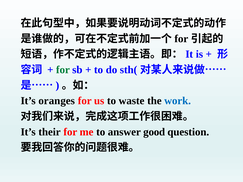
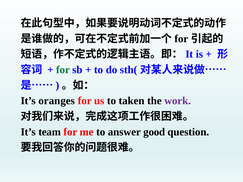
waste: waste -> taken
work colour: blue -> purple
their: their -> team
